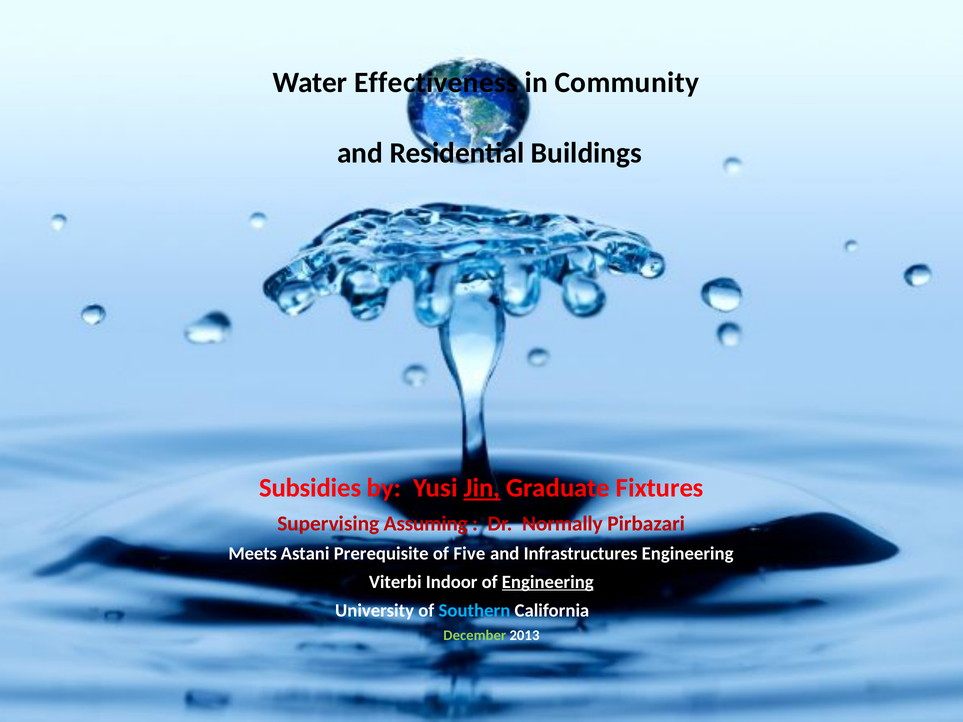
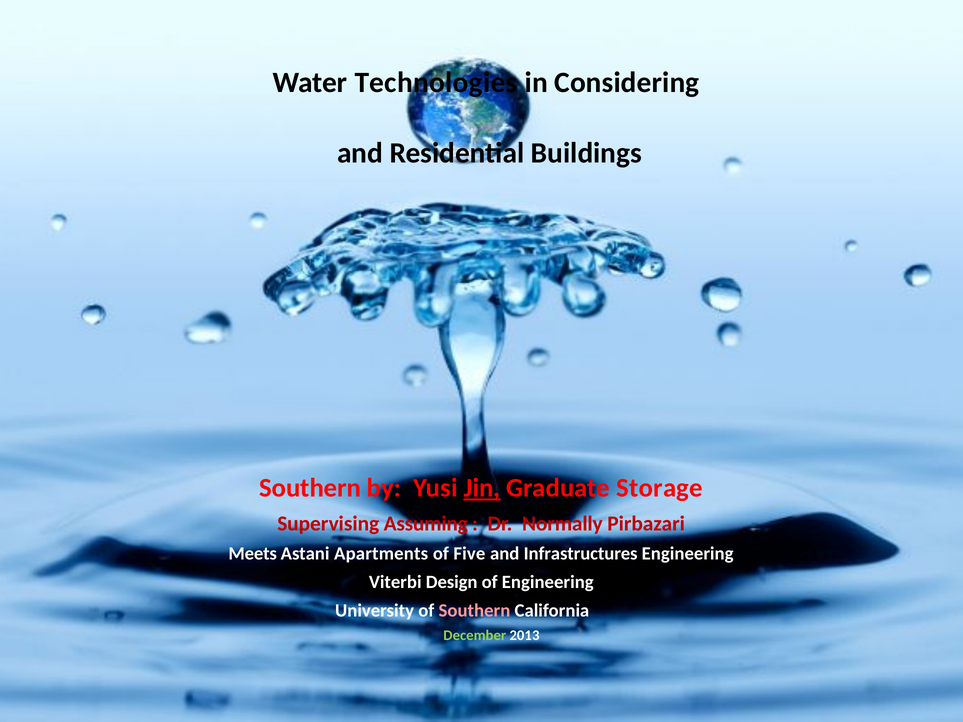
Effectiveness: Effectiveness -> Technologies
Community: Community -> Considering
Subsidies at (310, 488): Subsidies -> Southern
Fixtures: Fixtures -> Storage
Prerequisite: Prerequisite -> Apartments
Indoor: Indoor -> Design
Engineering at (548, 582) underline: present -> none
Southern at (474, 611) colour: light blue -> pink
